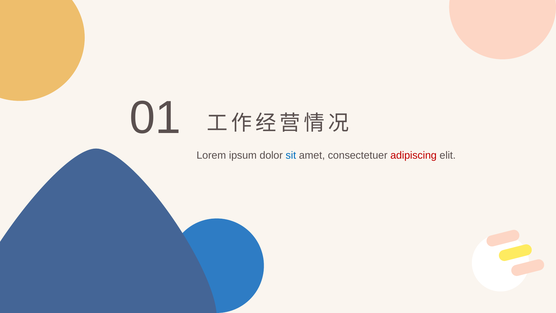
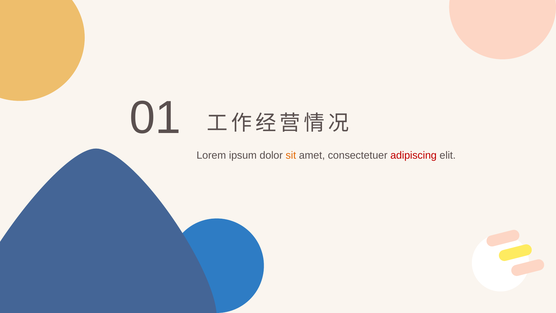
sit colour: blue -> orange
